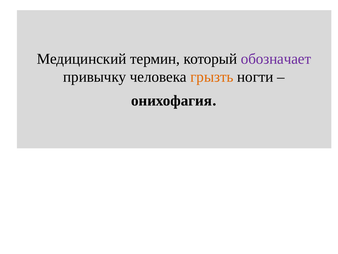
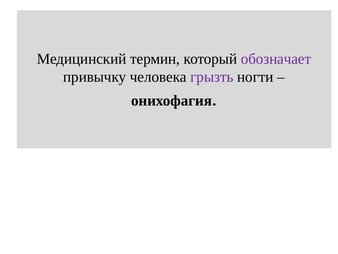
грызть colour: orange -> purple
